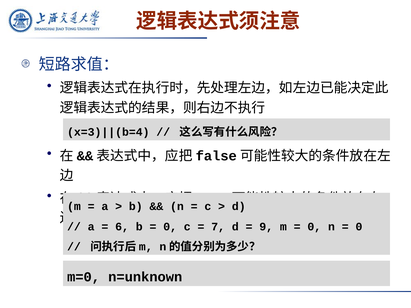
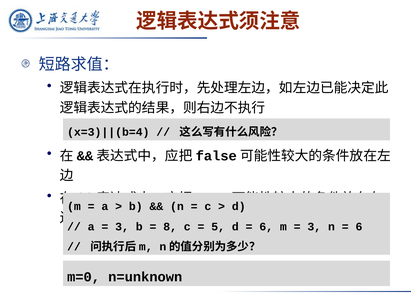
6 at (122, 227): 6 -> 3
0 at (170, 227): 0 -> 8
7: 7 -> 5
9 at (266, 227): 9 -> 6
0 at (314, 227): 0 -> 3
0 at (359, 227): 0 -> 6
